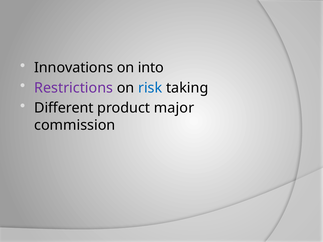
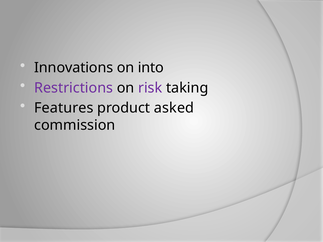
risk colour: blue -> purple
Different: Different -> Features
major: major -> asked
